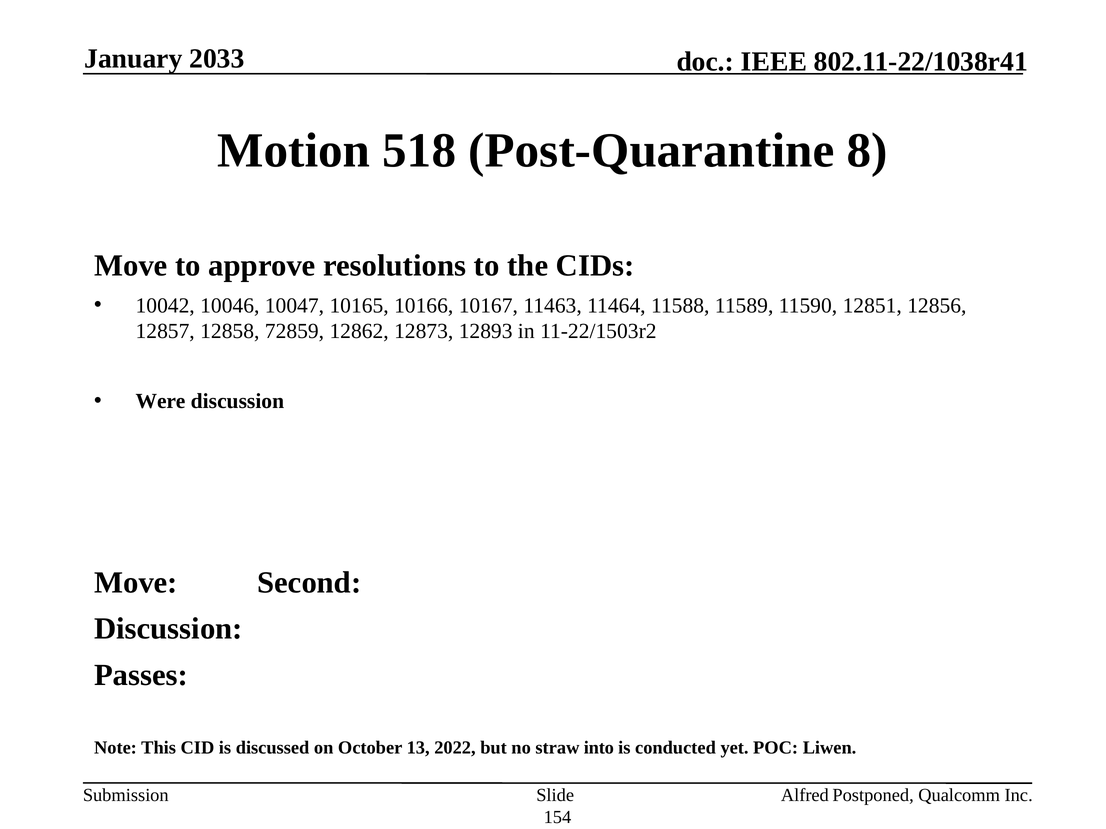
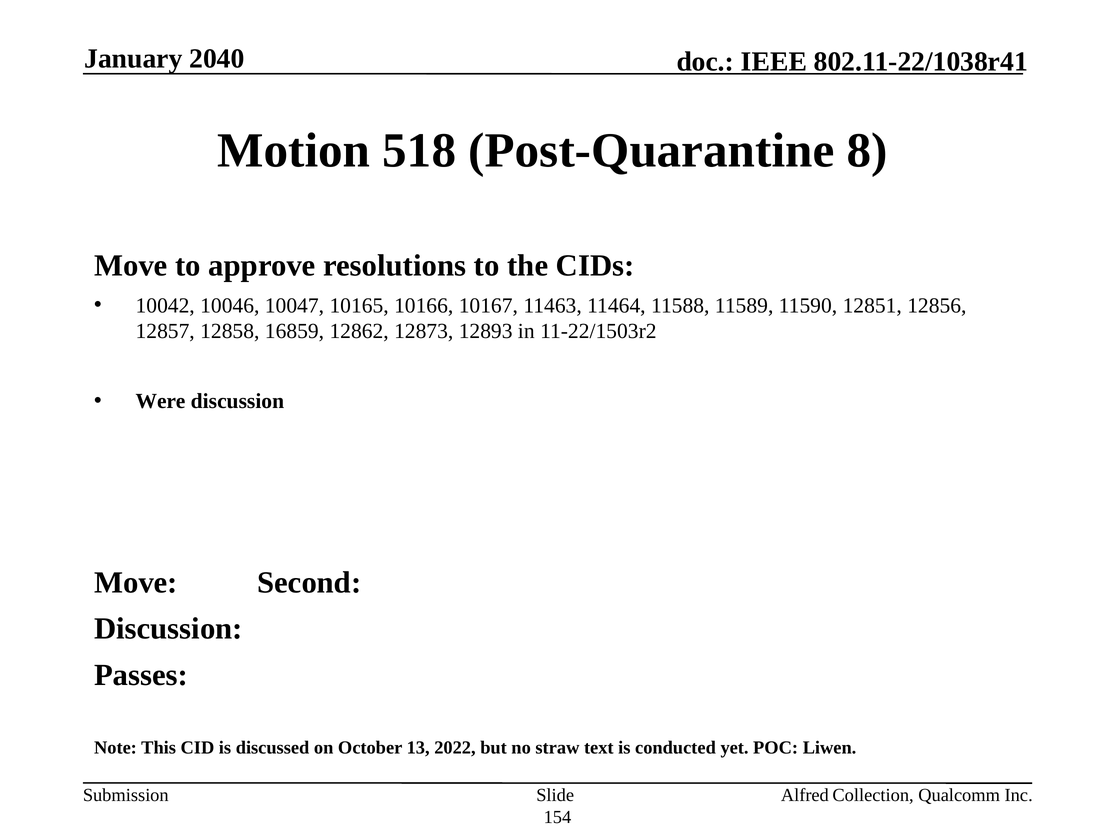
2033: 2033 -> 2040
72859: 72859 -> 16859
into: into -> text
Postponed: Postponed -> Collection
